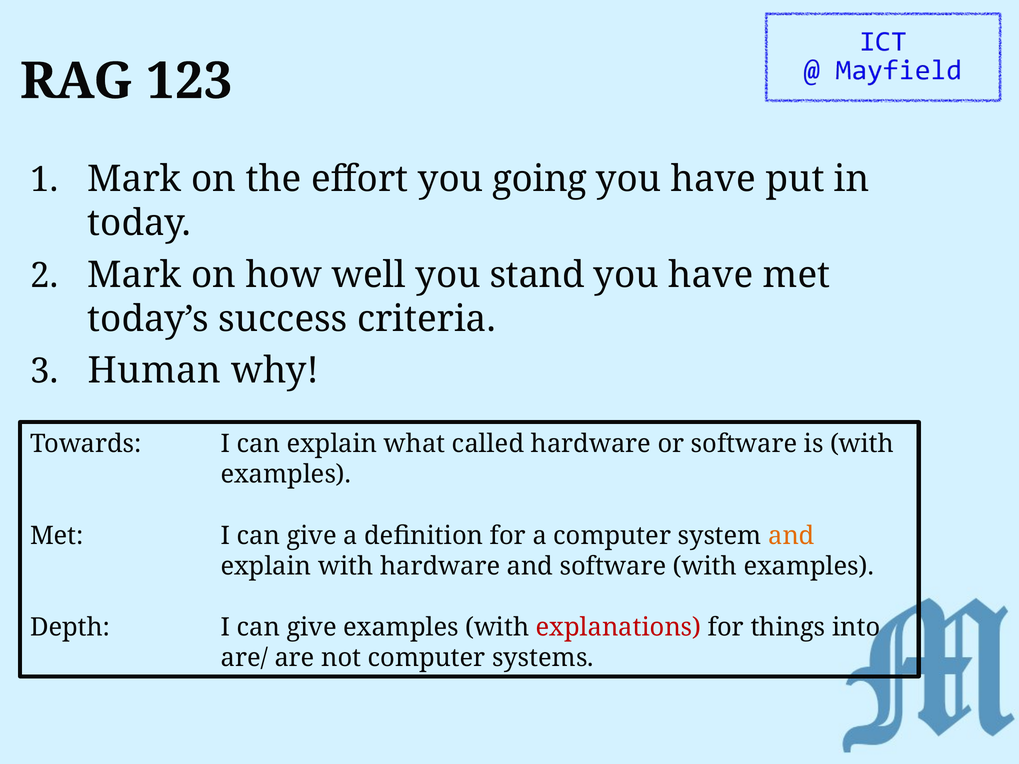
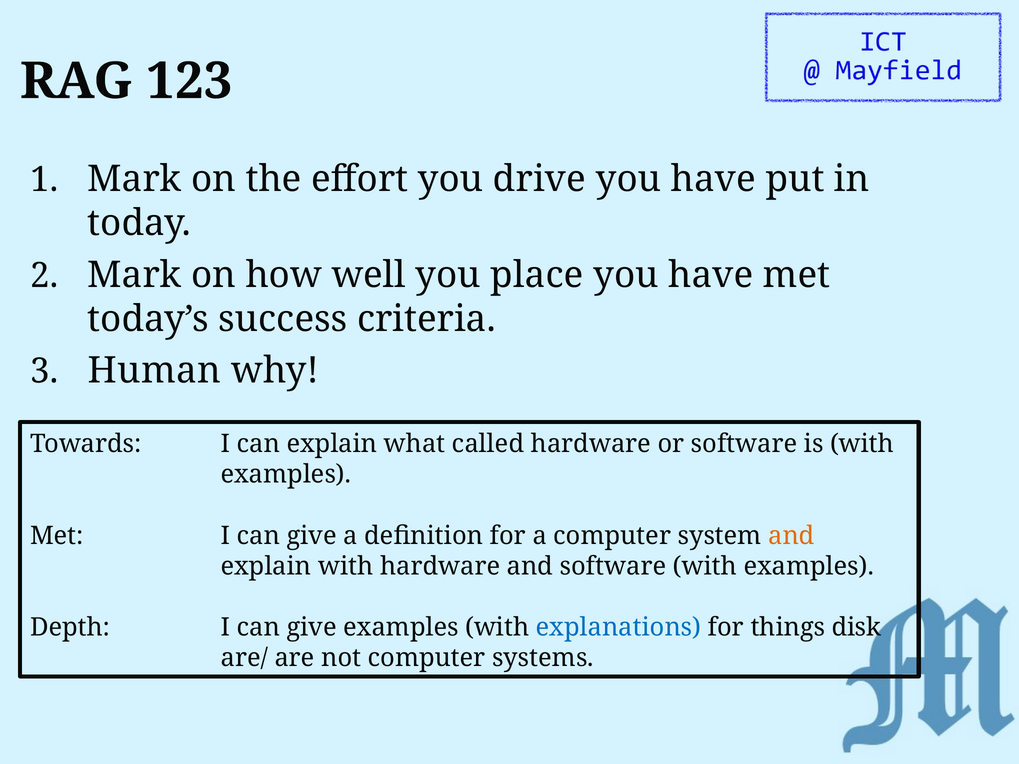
going: going -> drive
stand: stand -> place
explanations colour: red -> blue
into: into -> disk
